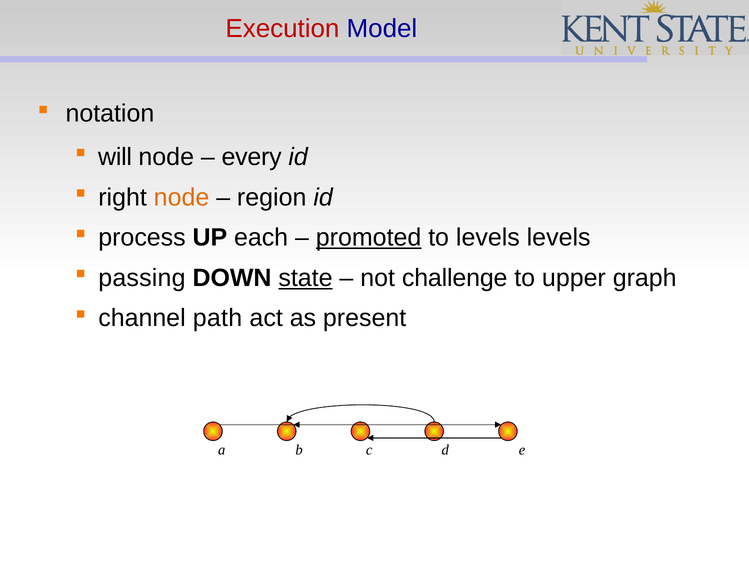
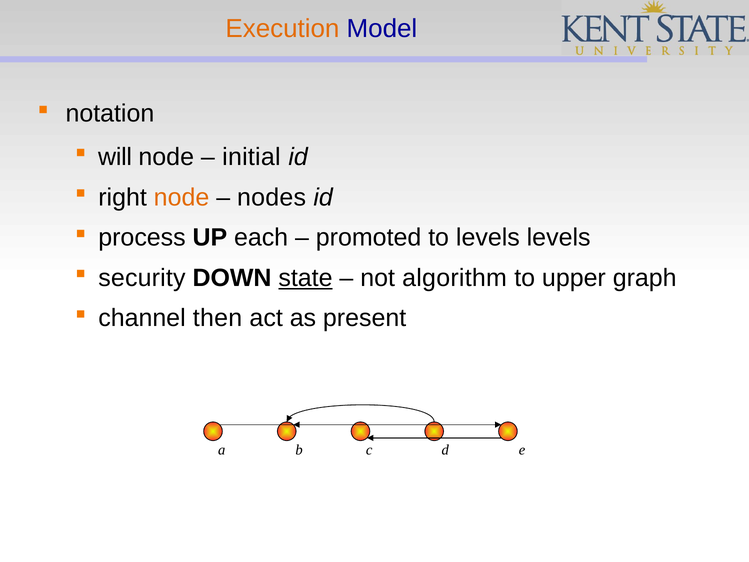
Execution colour: red -> orange
every: every -> initial
region: region -> nodes
promoted underline: present -> none
passing: passing -> security
challenge: challenge -> algorithm
path: path -> then
